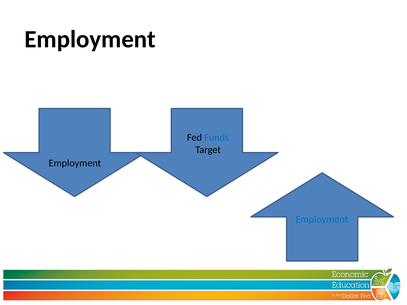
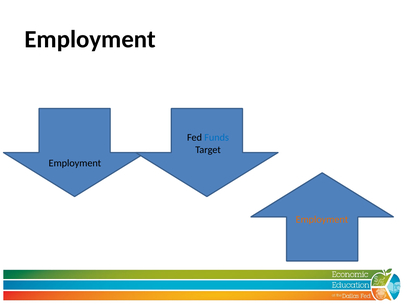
Employment at (322, 220) colour: blue -> orange
